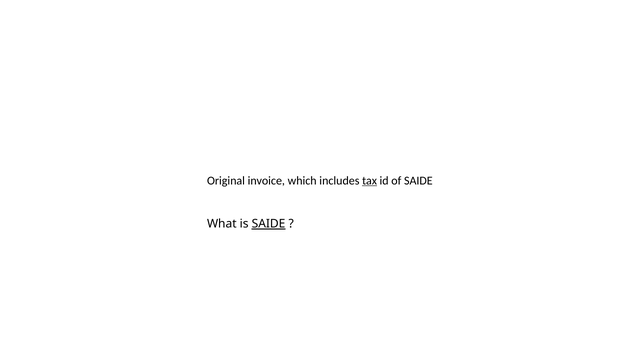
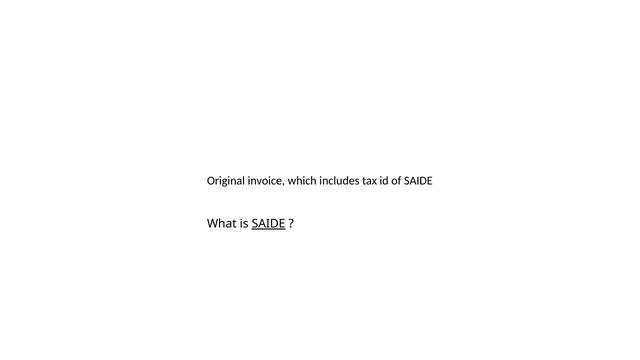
tax underline: present -> none
